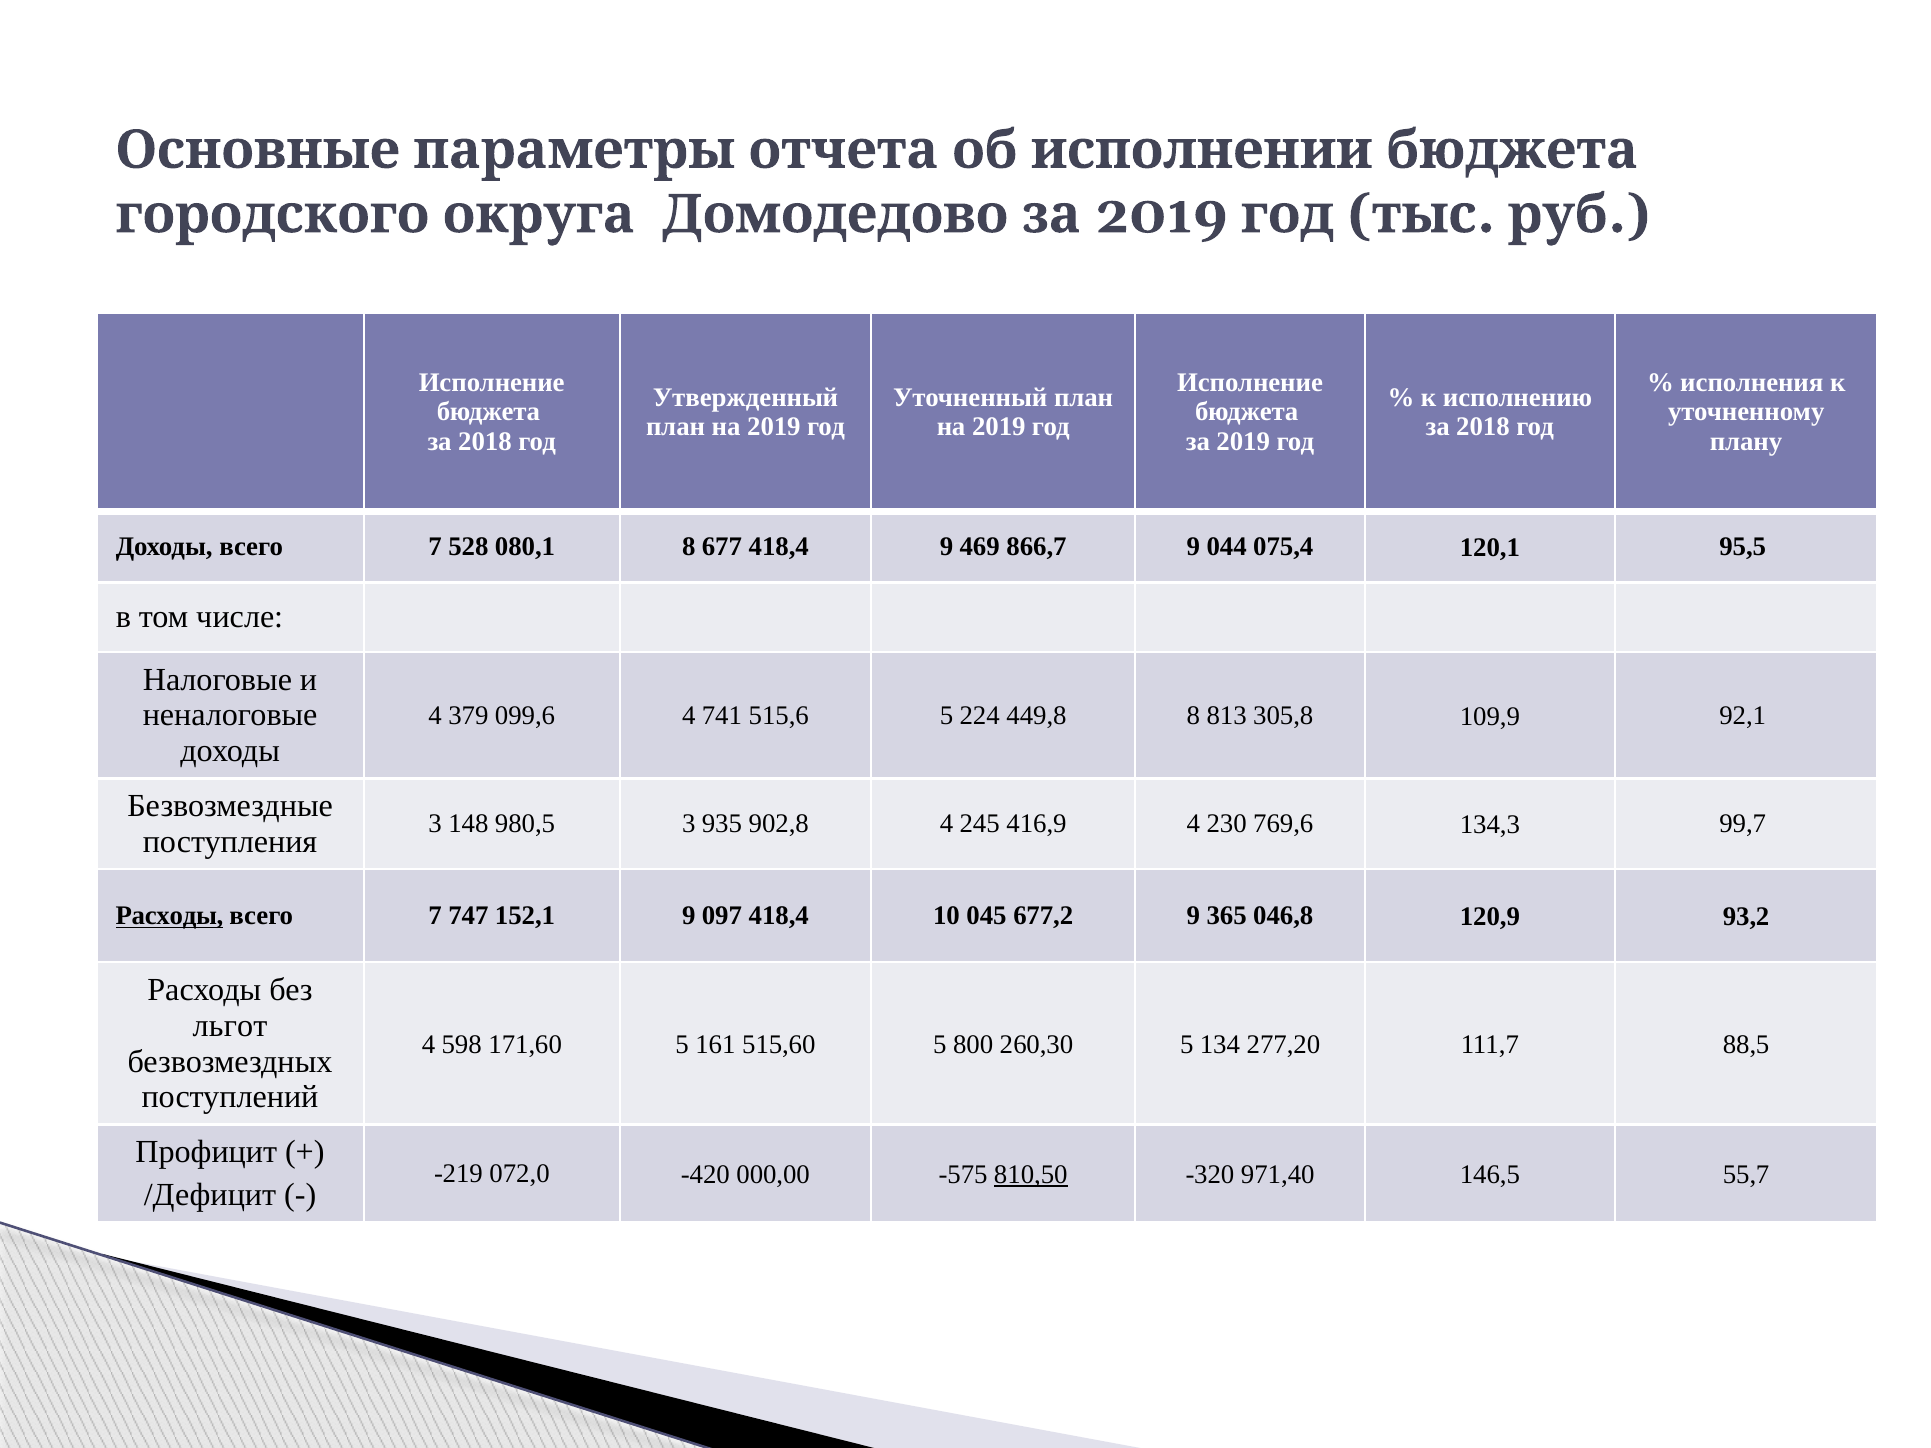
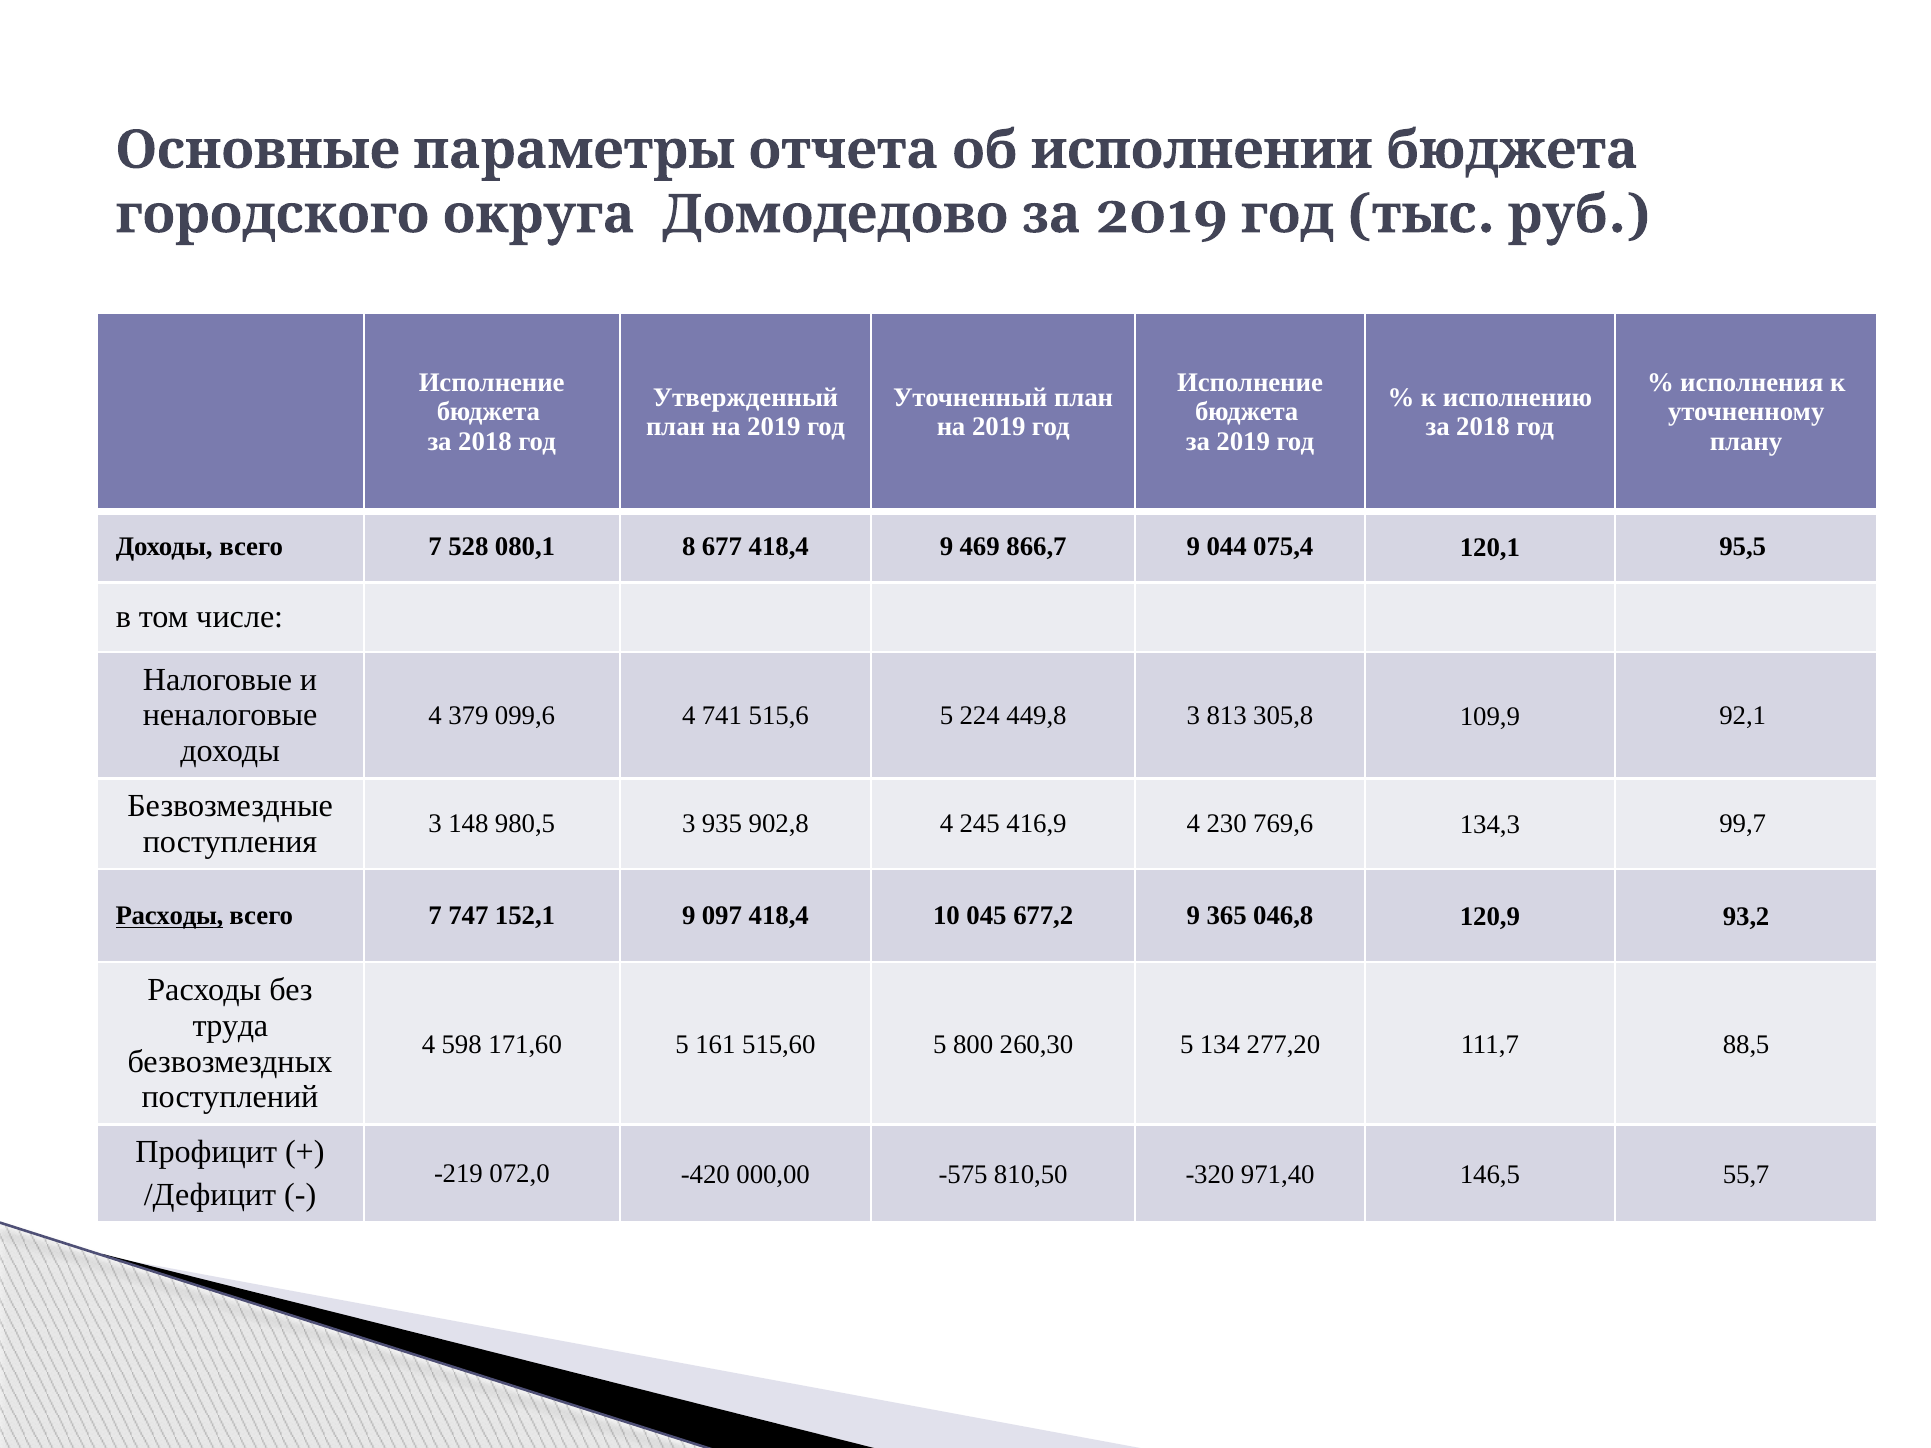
449,8 8: 8 -> 3
льгот: льгот -> труда
810,50 underline: present -> none
